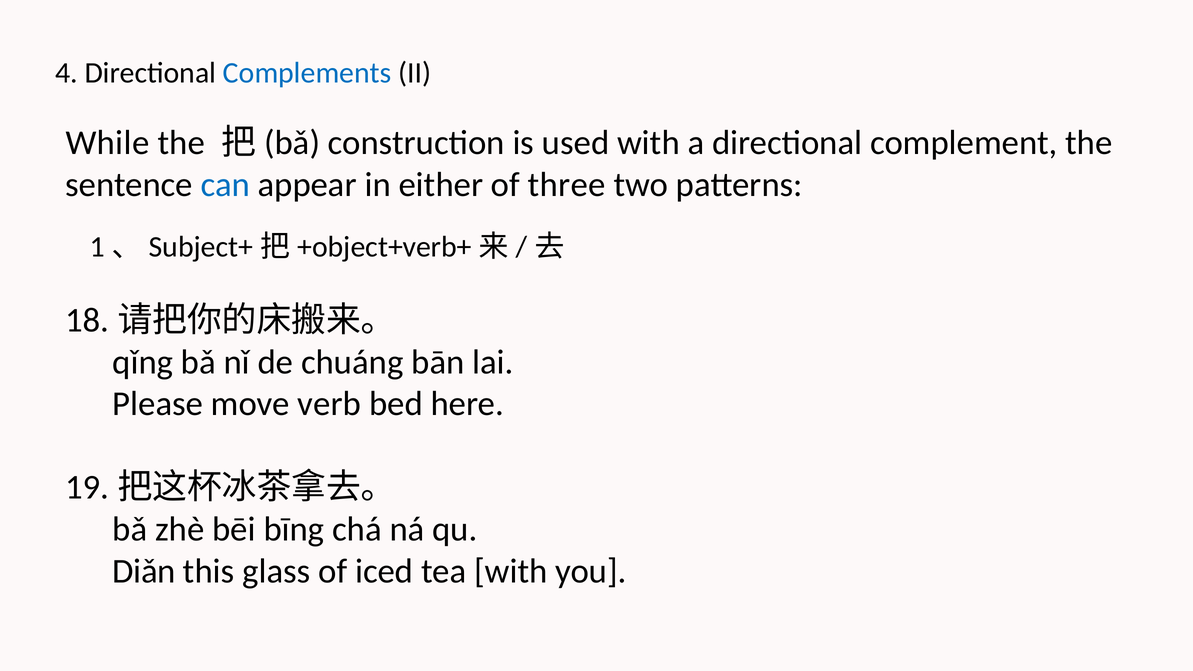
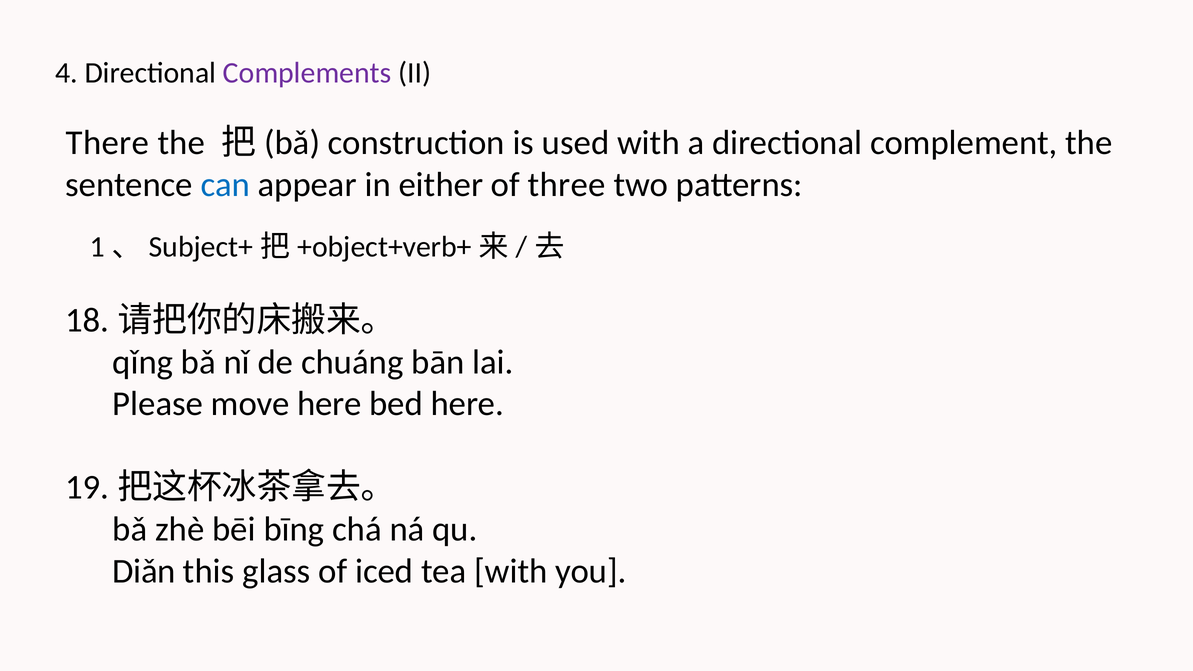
Complements colour: blue -> purple
While: While -> There
move verb: verb -> here
